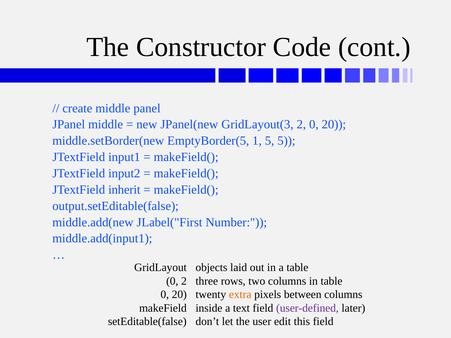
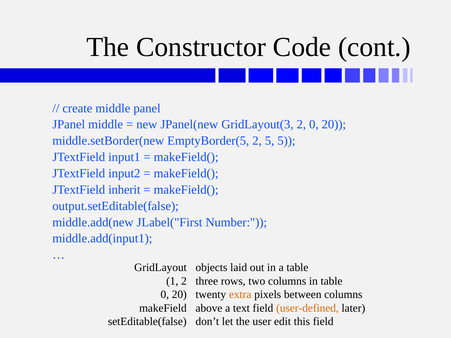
EmptyBorder(5 1: 1 -> 2
0 at (172, 281): 0 -> 1
inside: inside -> above
user-defined colour: purple -> orange
